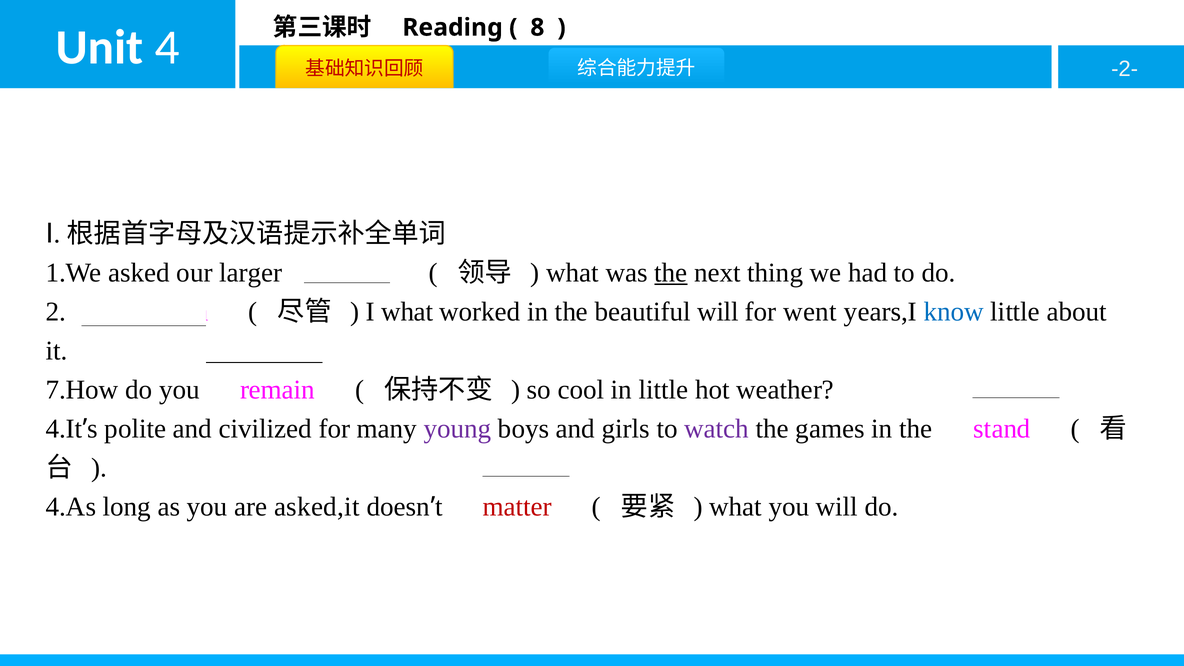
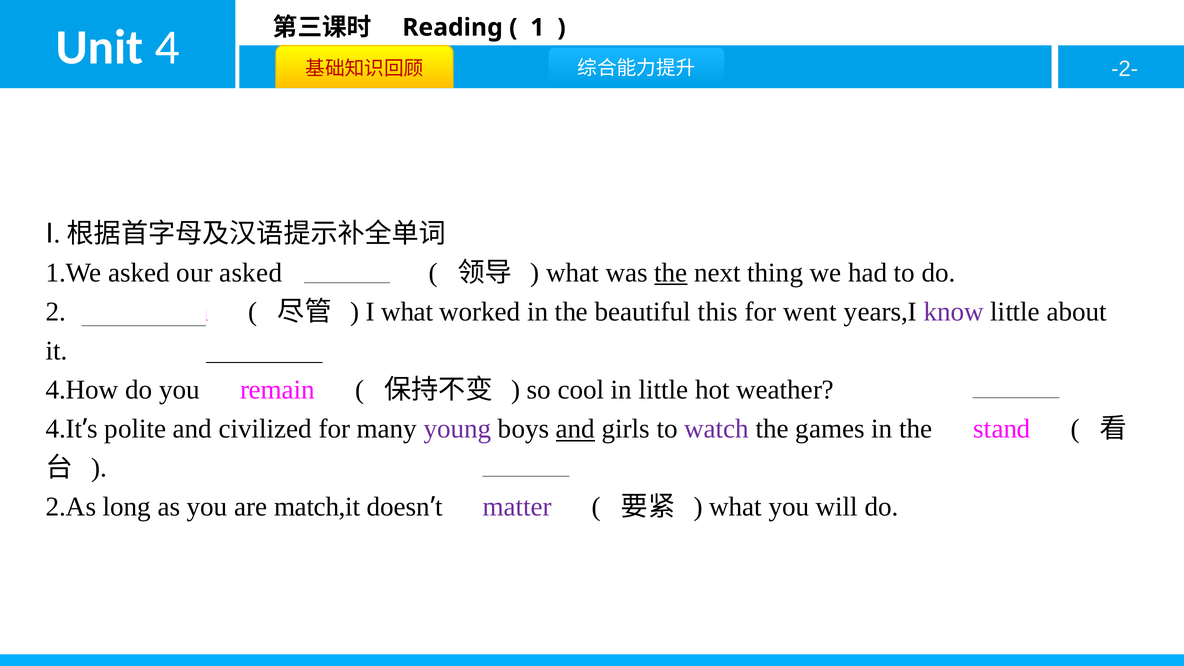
8: 8 -> 1
our larger: larger -> asked
beautiful will: will -> this
know colour: blue -> purple
7.How: 7.How -> 4.How
and at (575, 429) underline: none -> present
4.As: 4.As -> 2.As
asked,it: asked,it -> match,it
matter colour: red -> purple
